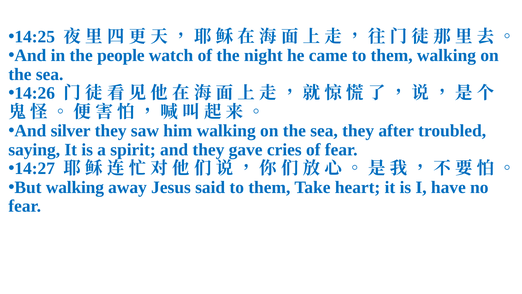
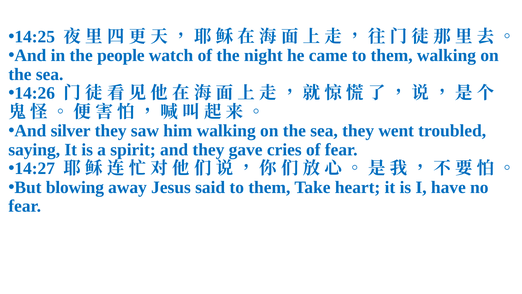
after: after -> went
But walking: walking -> blowing
